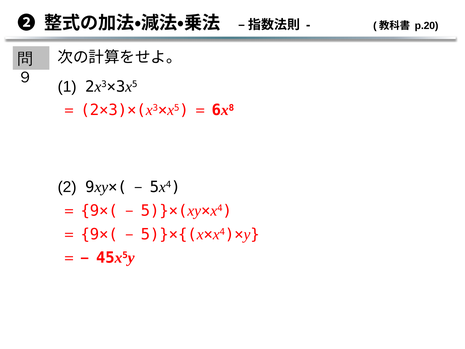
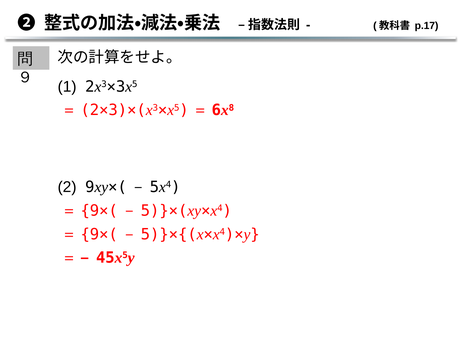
p.20: p.20 -> p.17
